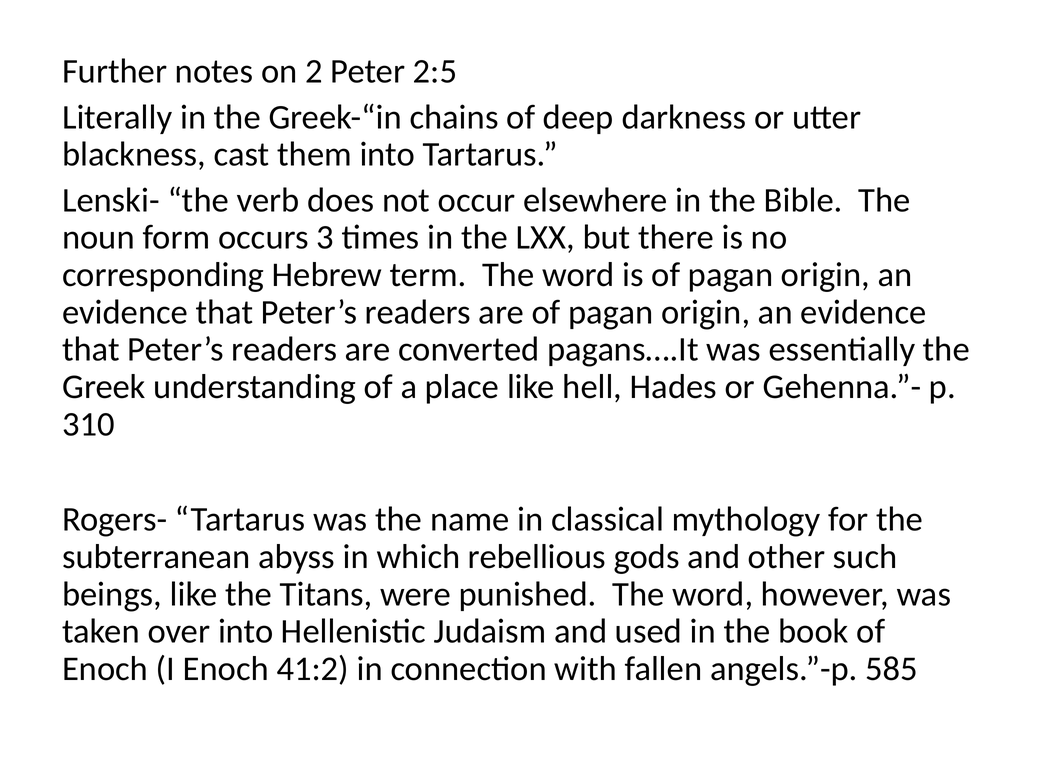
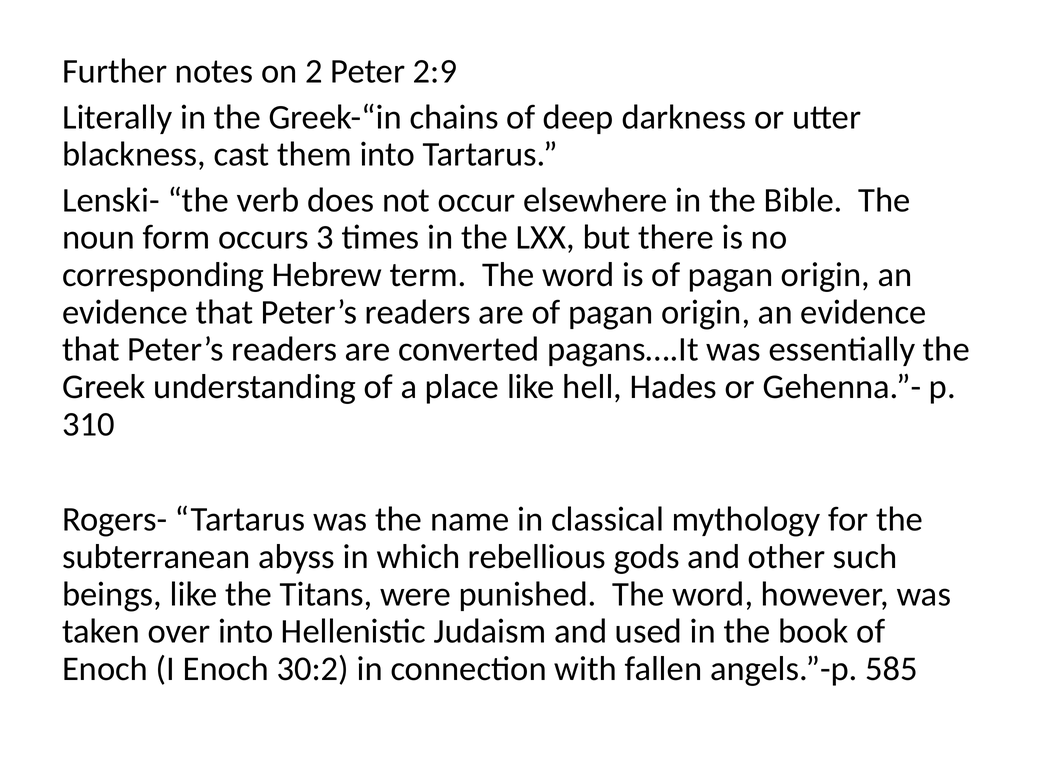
2:5: 2:5 -> 2:9
41:2: 41:2 -> 30:2
